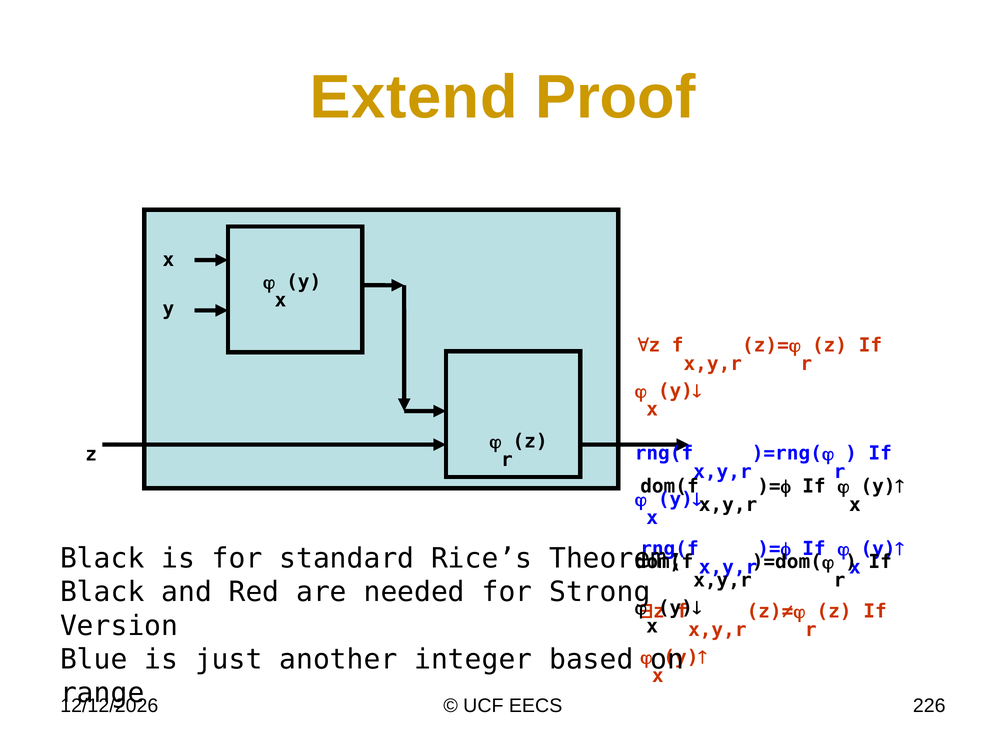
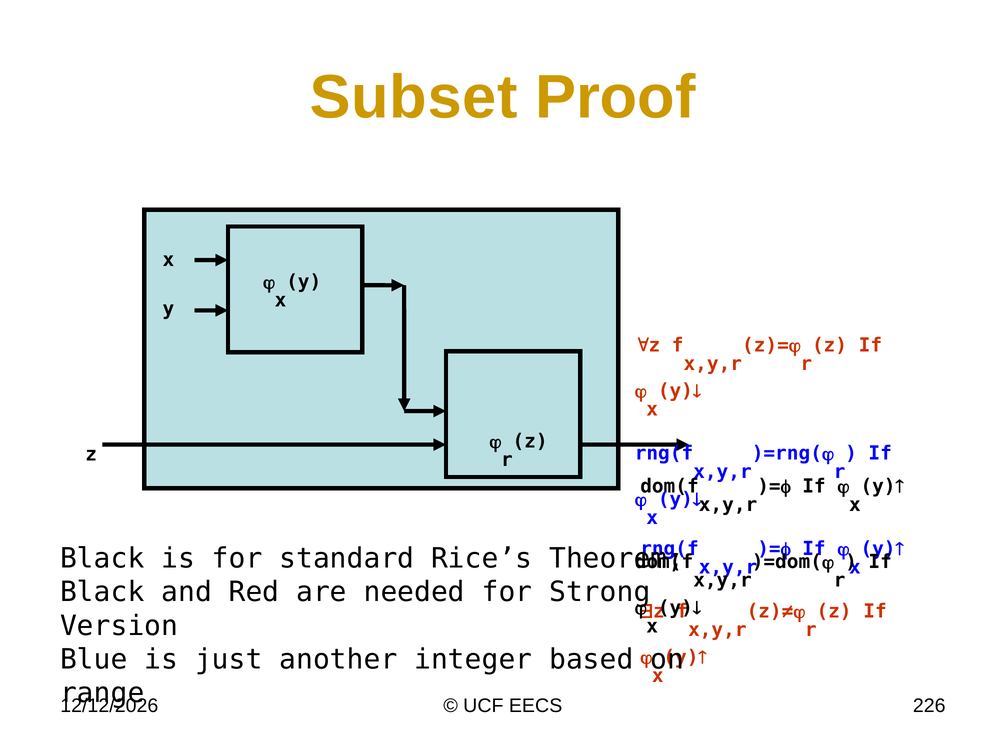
Extend: Extend -> Subset
